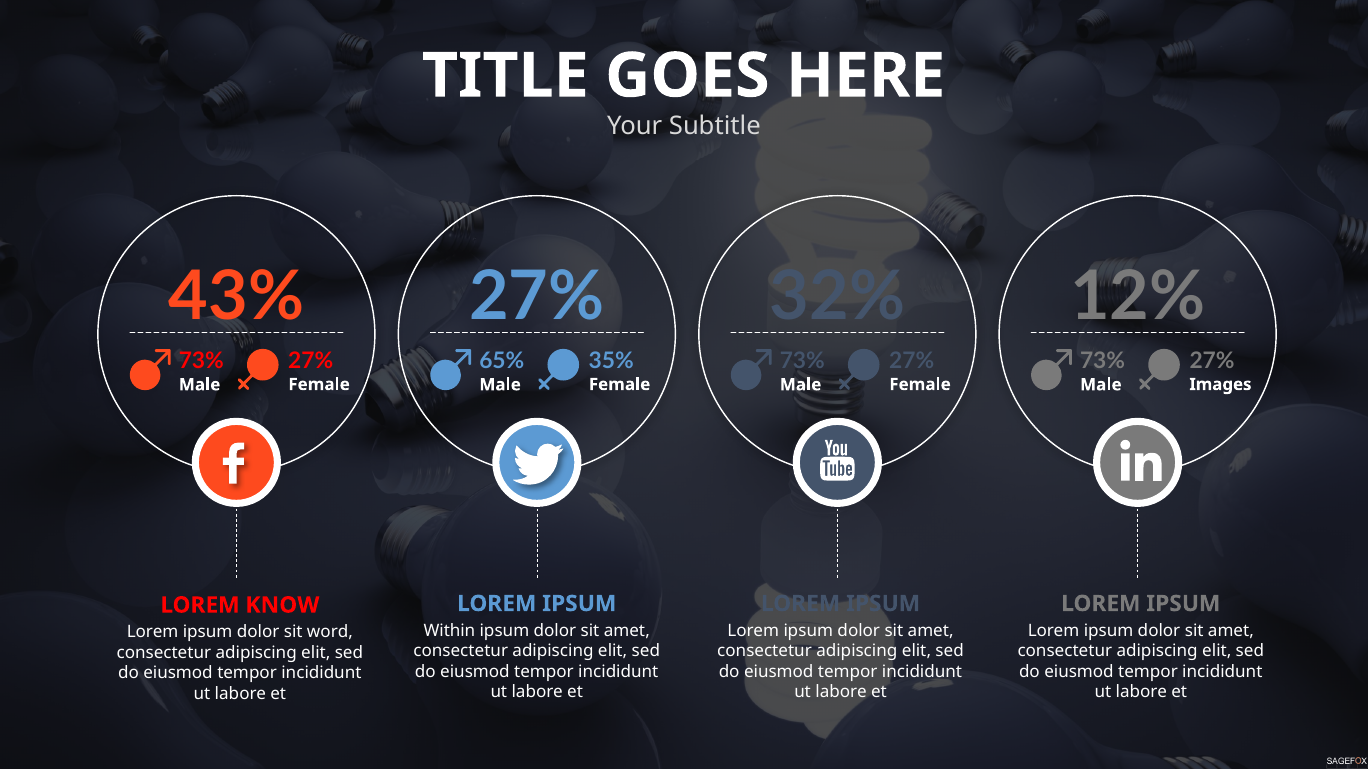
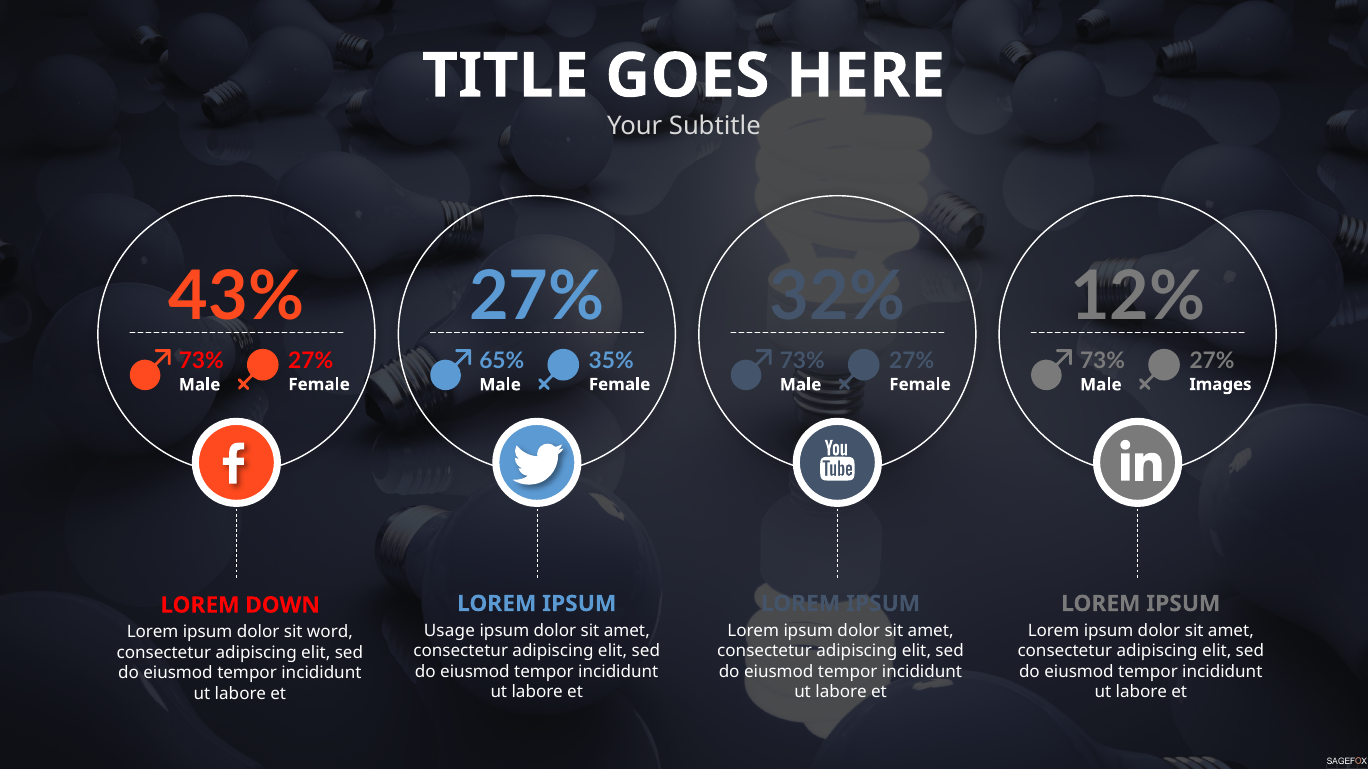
KNOW: KNOW -> DOWN
Within: Within -> Usage
